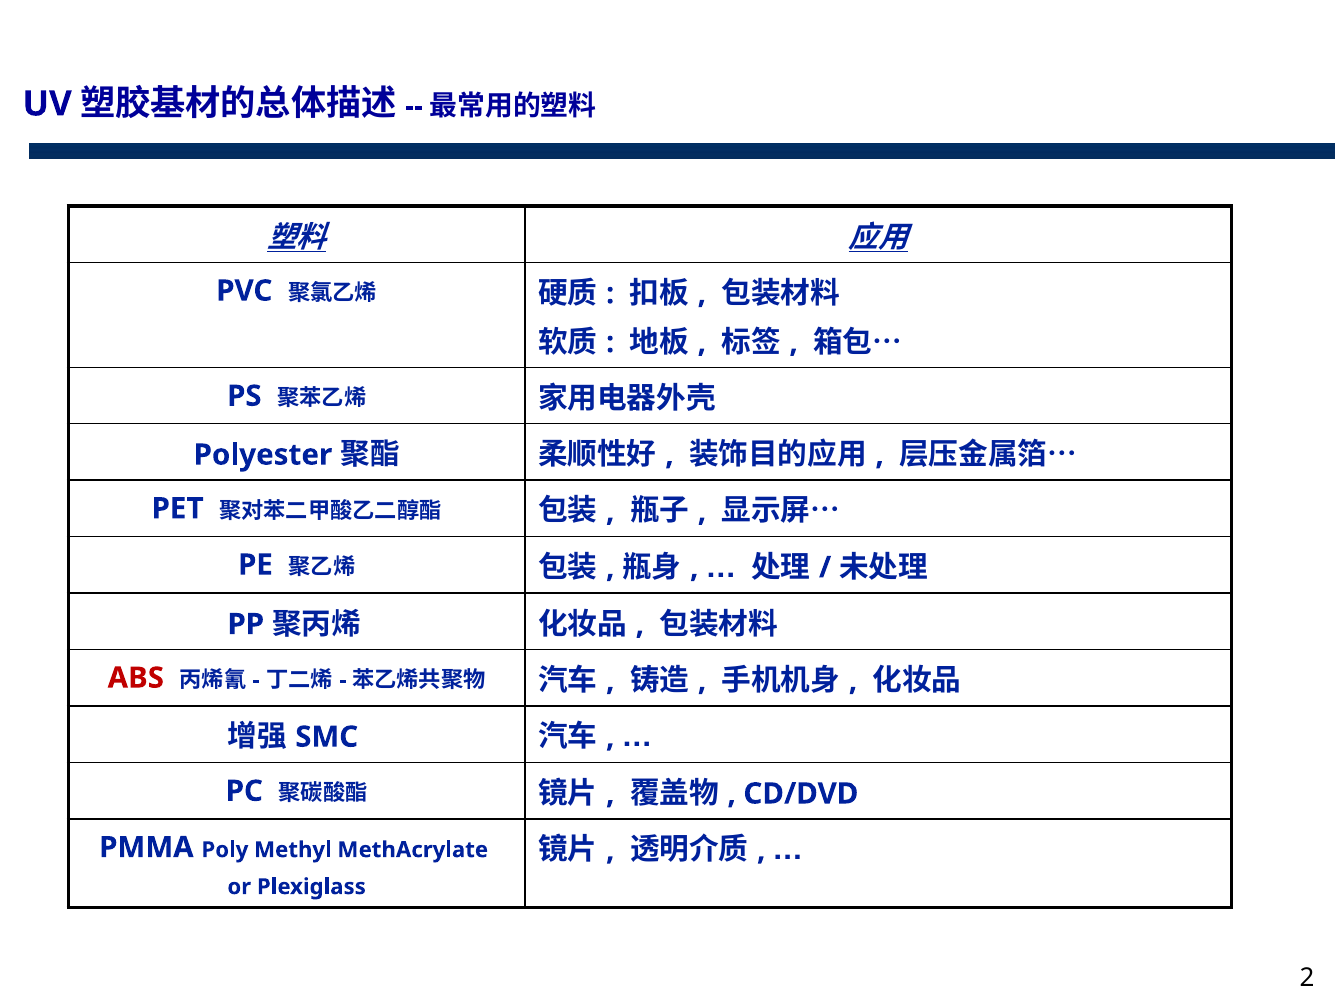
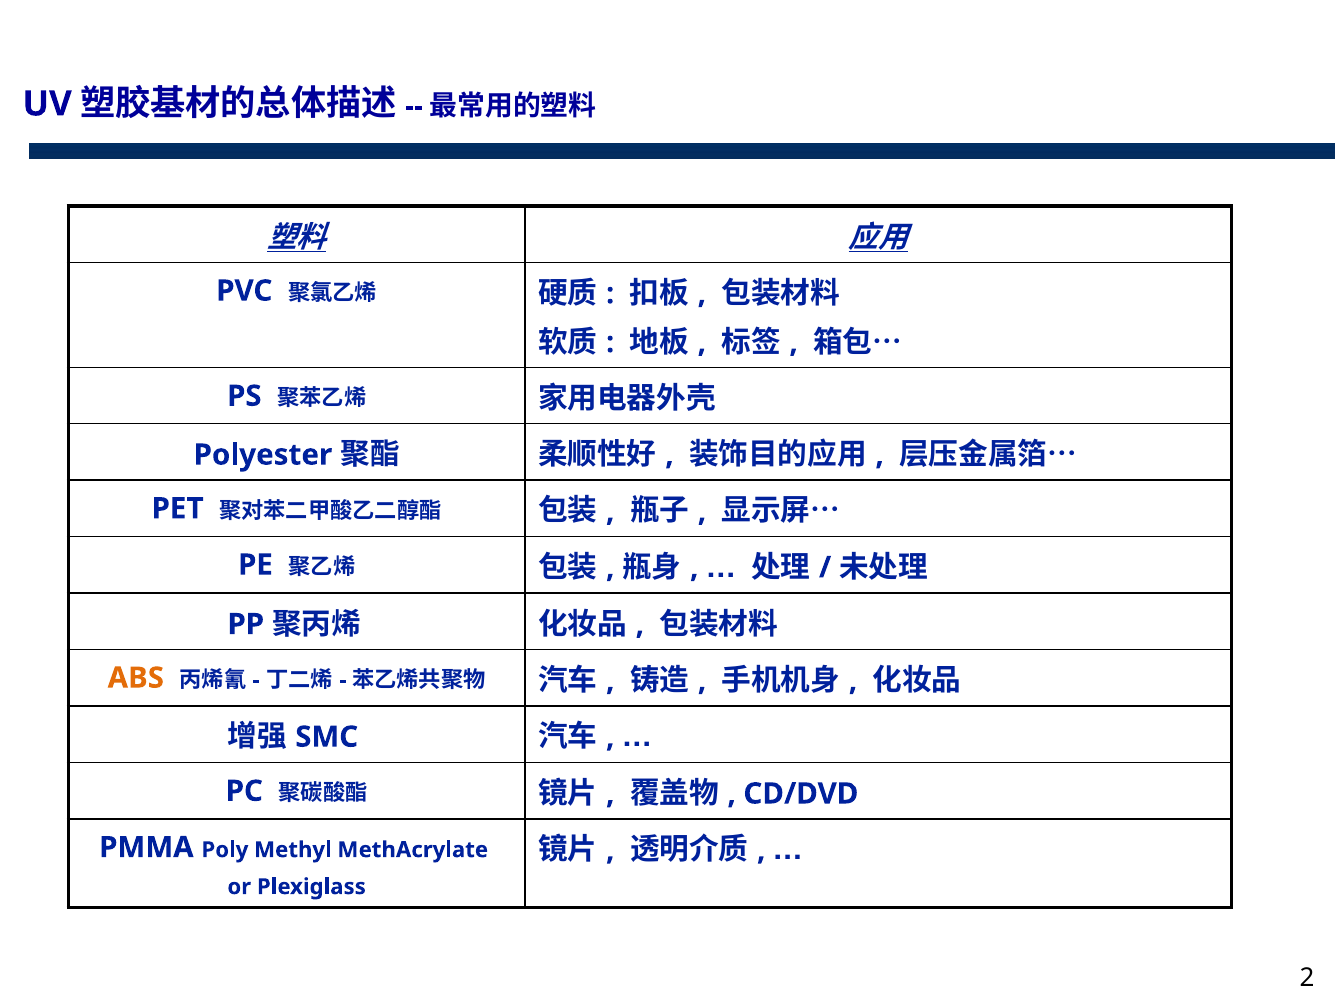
ABS colour: red -> orange
